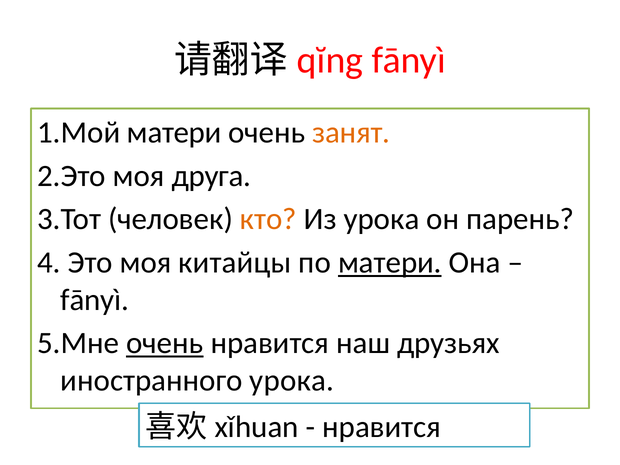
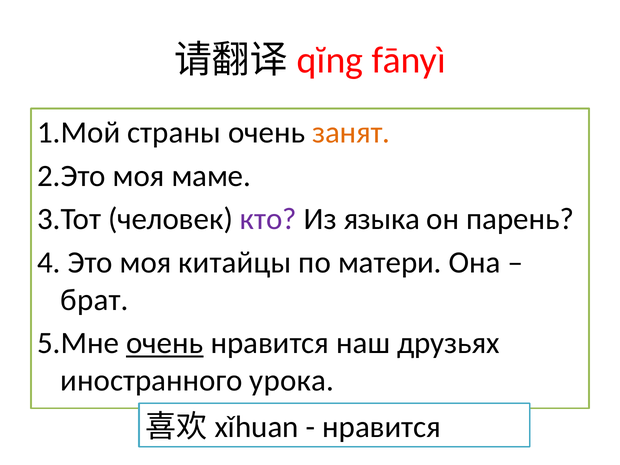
1.Мой матери: матери -> страны
друга: друга -> маме
кто colour: orange -> purple
Из урока: урока -> языка
матери at (390, 263) underline: present -> none
fānyì at (95, 300): fānyì -> брат
